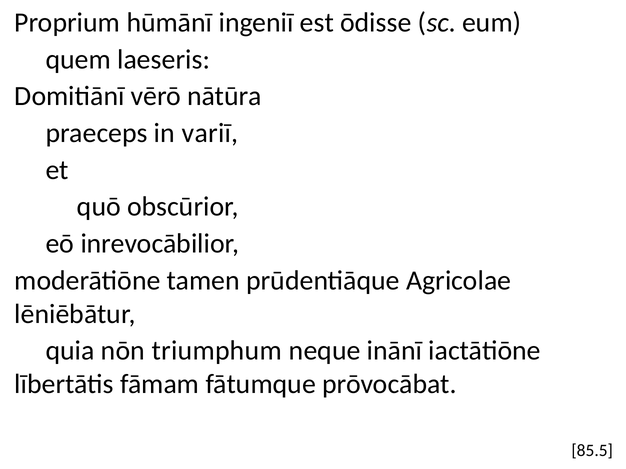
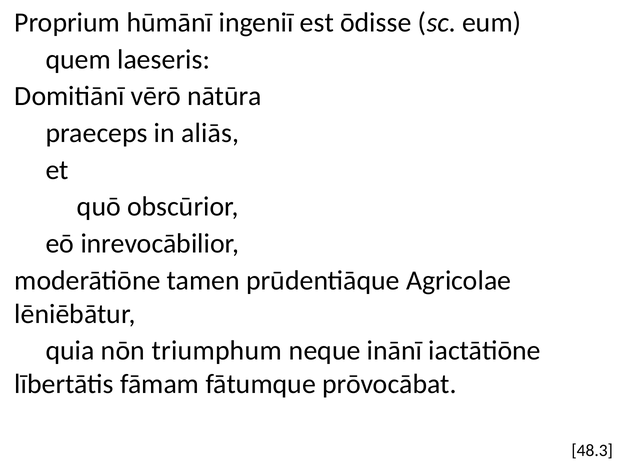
variī: variī -> aliās
85.5: 85.5 -> 48.3
